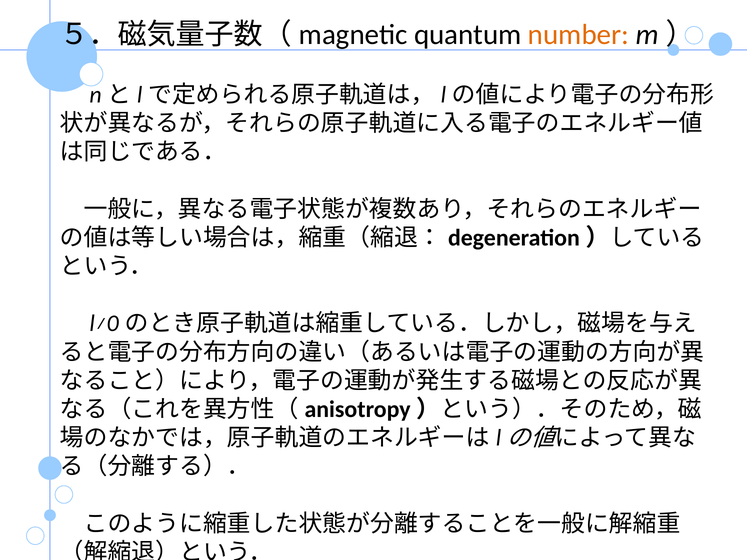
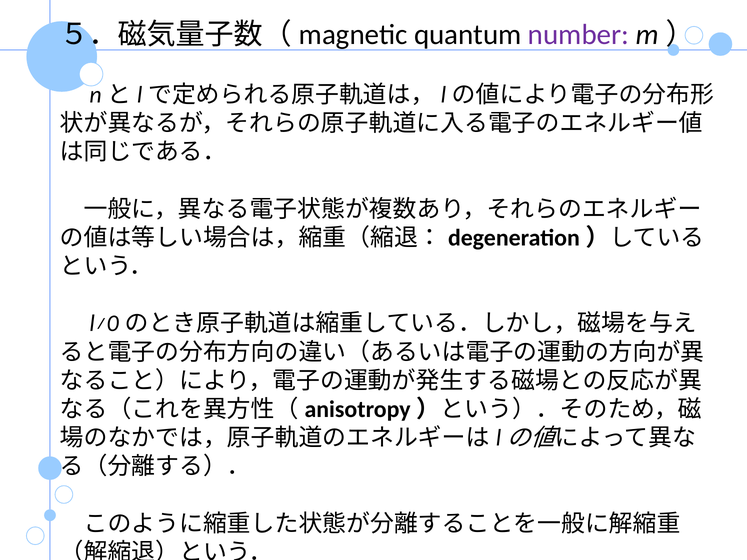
number colour: orange -> purple
